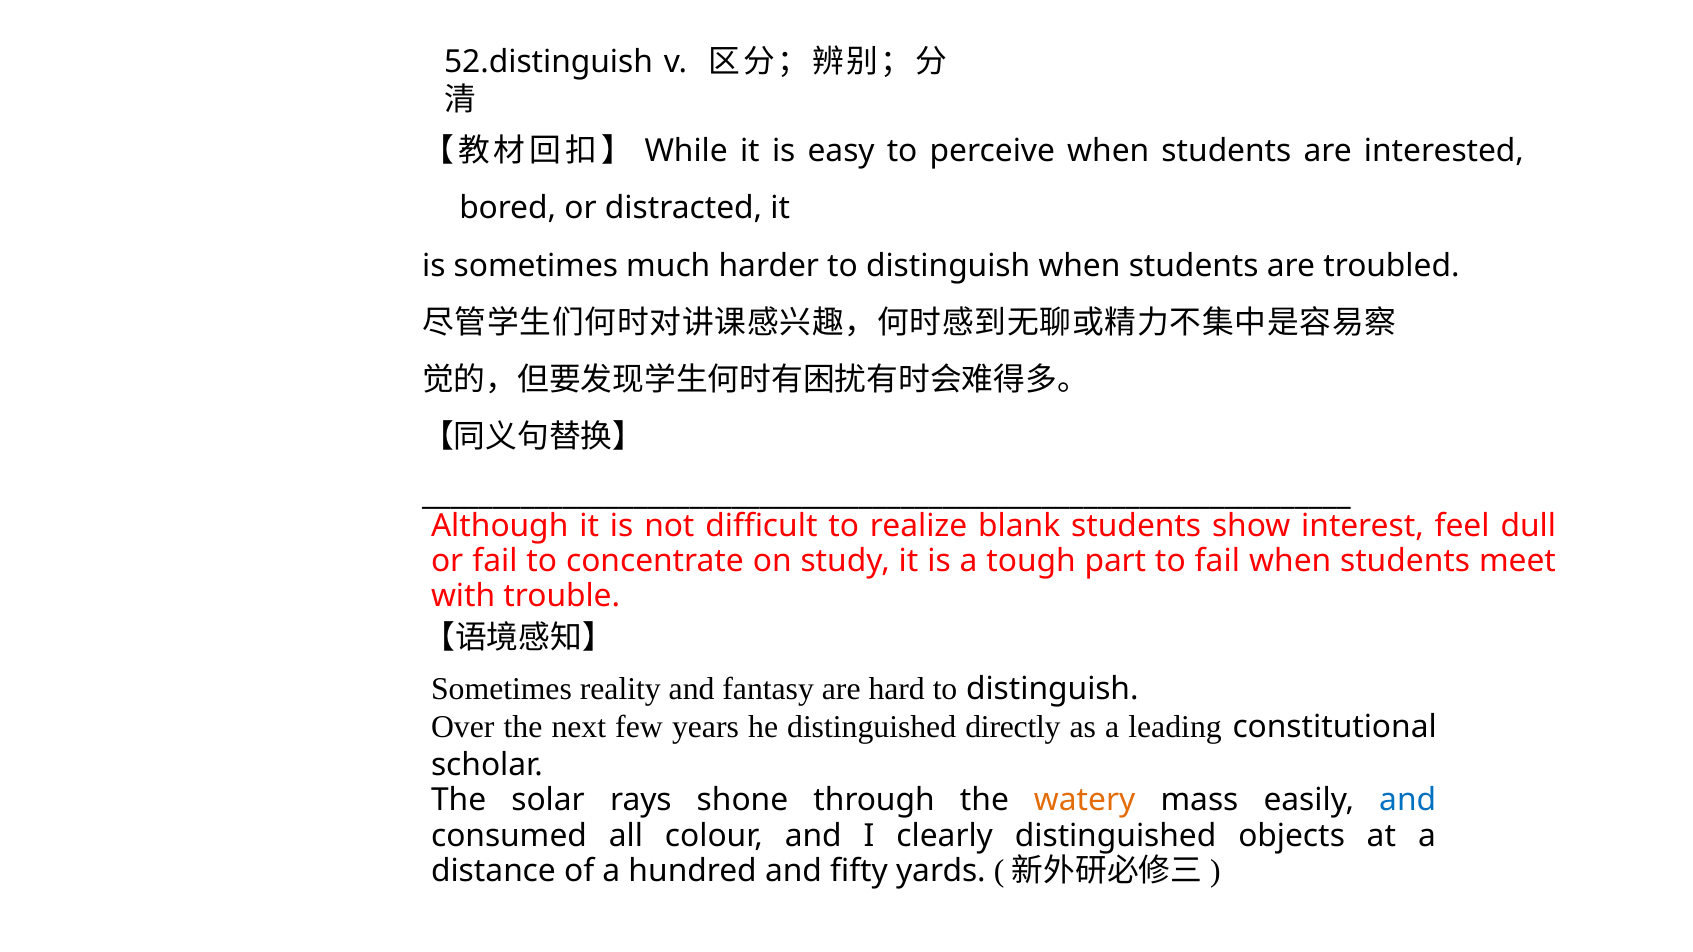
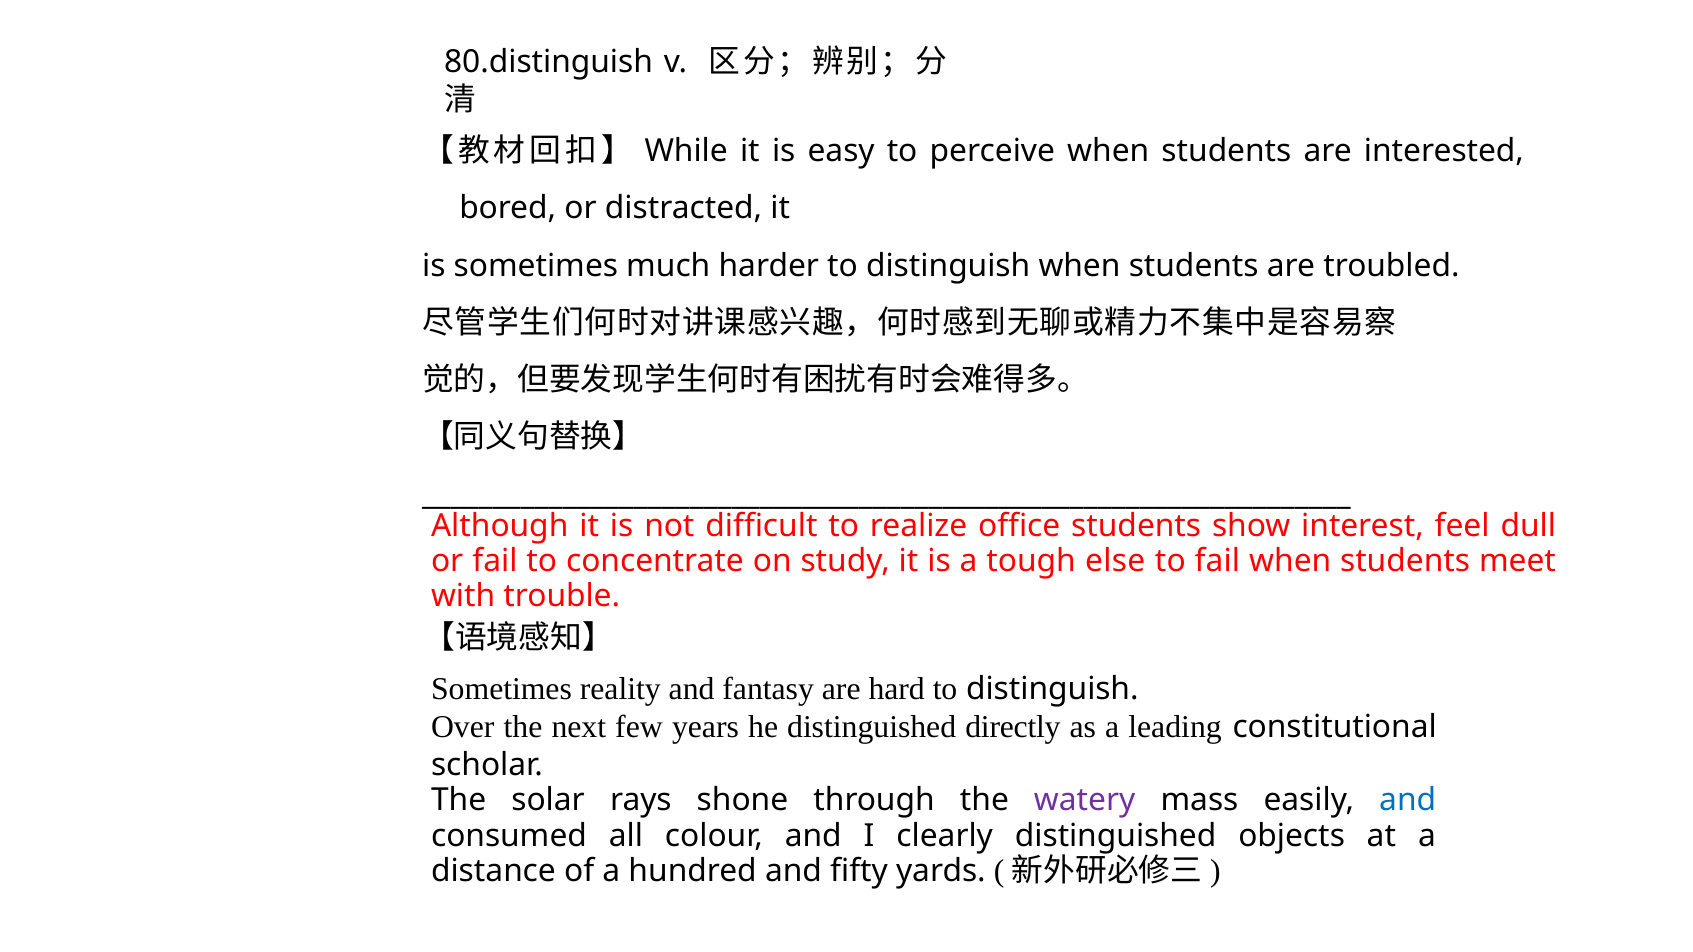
52.distinguish: 52.distinguish -> 80.distinguish
blank: blank -> office
part: part -> else
watery colour: orange -> purple
